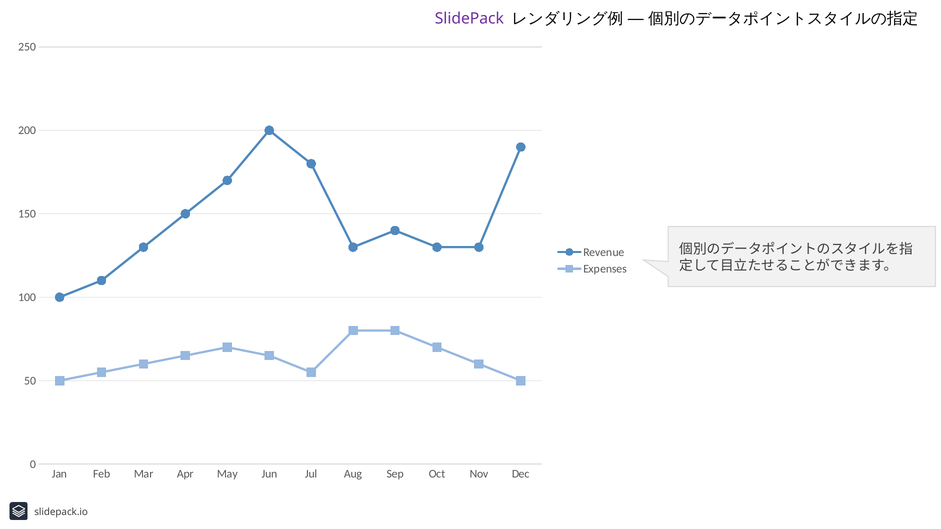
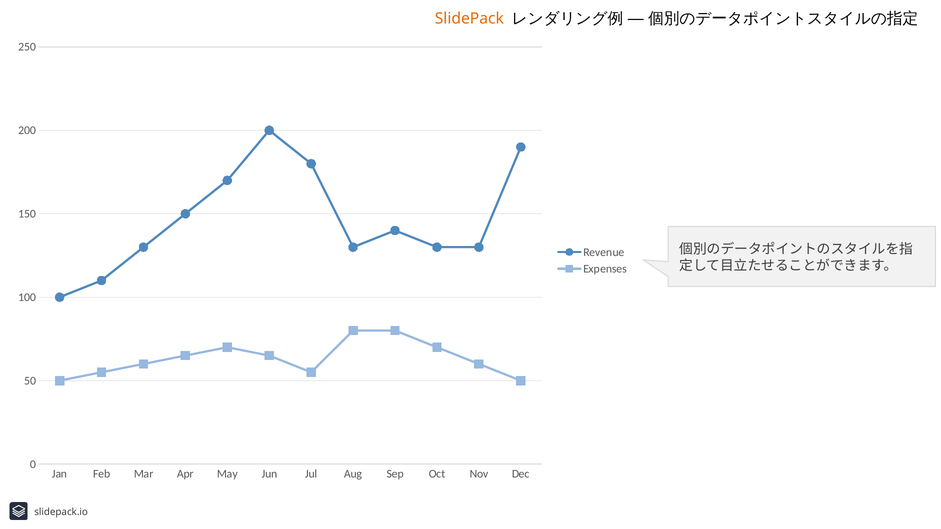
SlidePack colour: purple -> orange
